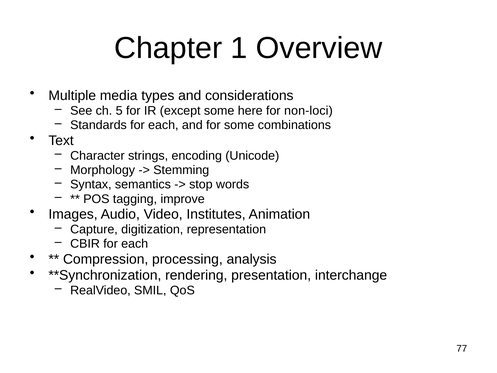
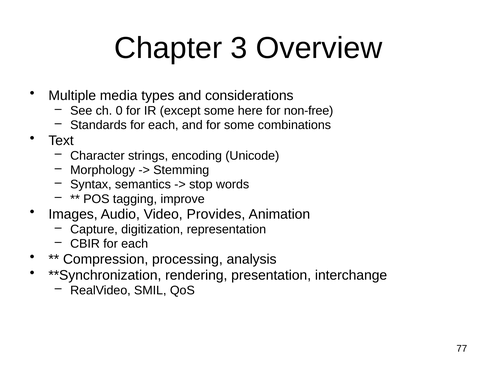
1: 1 -> 3
5: 5 -> 0
non-loci: non-loci -> non-free
Institutes: Institutes -> Provides
